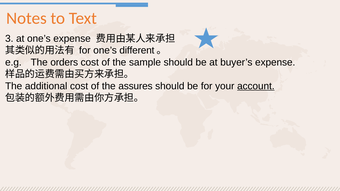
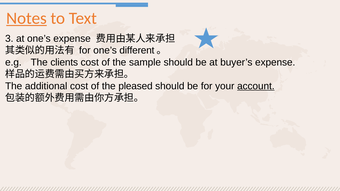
Notes underline: none -> present
orders: orders -> clients
assures: assures -> pleased
